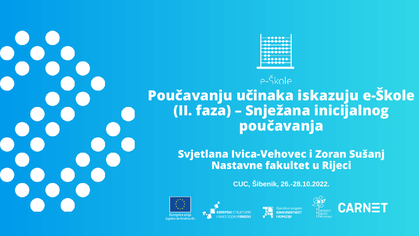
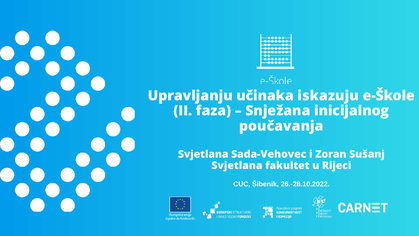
Poučavanju: Poučavanju -> Upravljanju
Ivica-Vehovec: Ivica-Vehovec -> Sada-Vehovec
Nastavne at (237, 166): Nastavne -> Svjetlana
